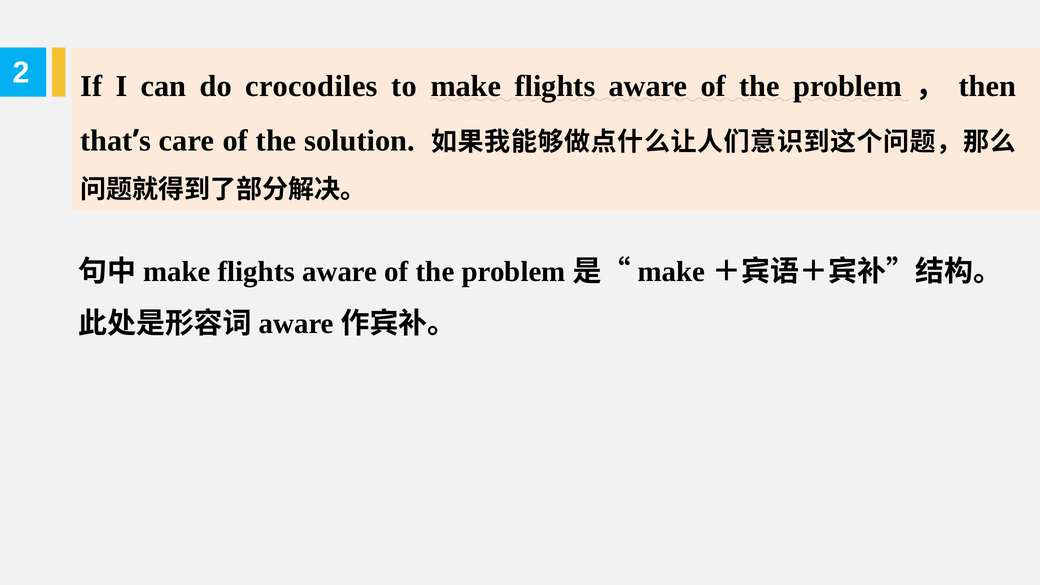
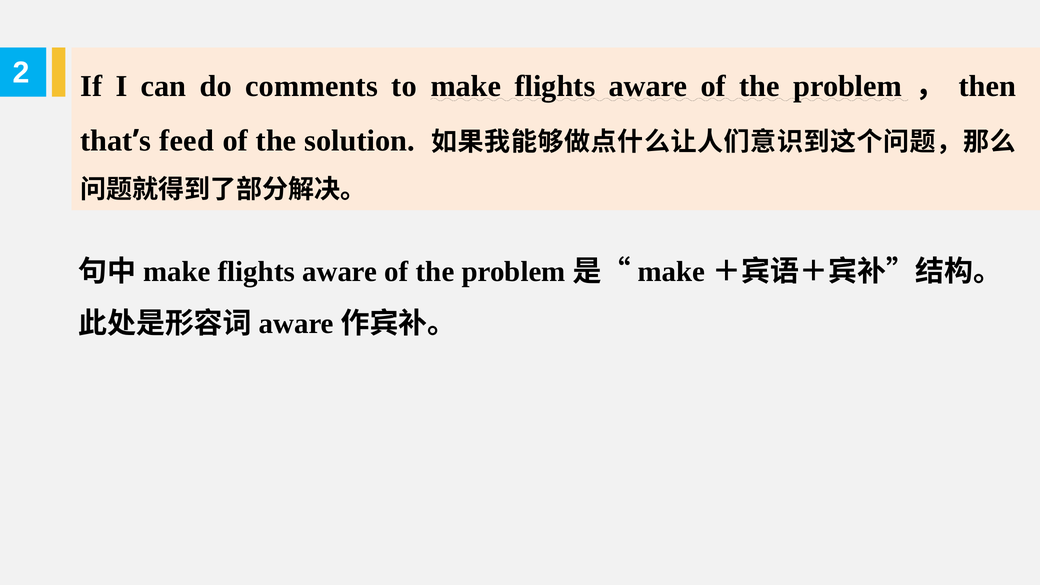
crocodiles: crocodiles -> comments
care: care -> feed
